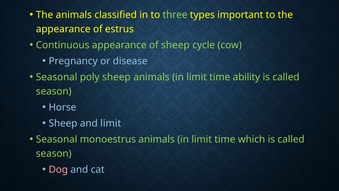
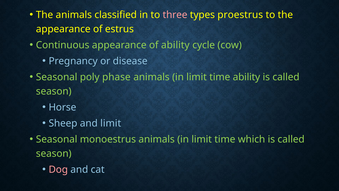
three colour: light green -> pink
important: important -> proestrus
of sheep: sheep -> ability
poly sheep: sheep -> phase
